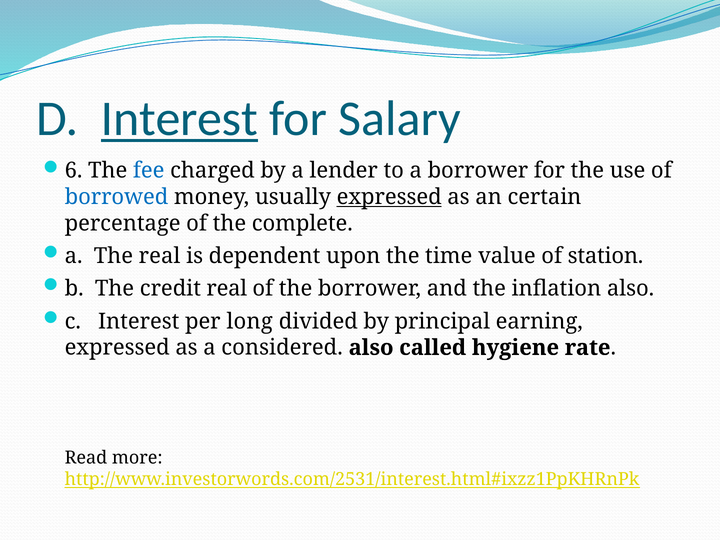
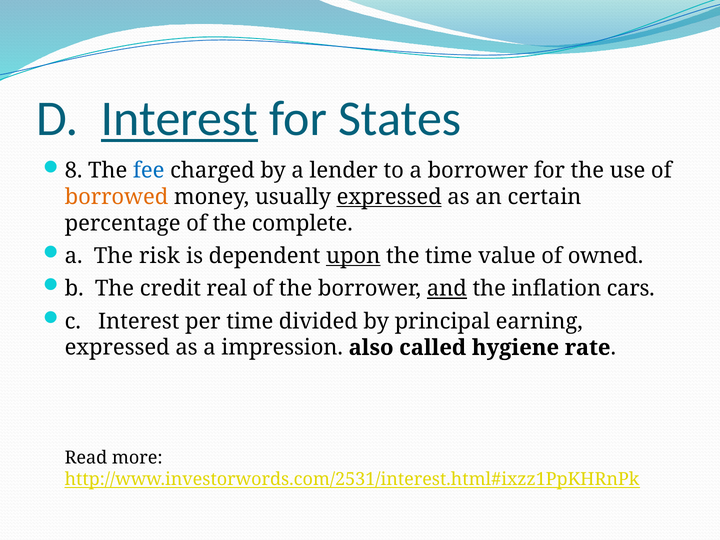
Salary: Salary -> States
6: 6 -> 8
borrowed colour: blue -> orange
The real: real -> risk
upon underline: none -> present
station: station -> owned
and underline: none -> present
inflation also: also -> cars
per long: long -> time
considered: considered -> impression
